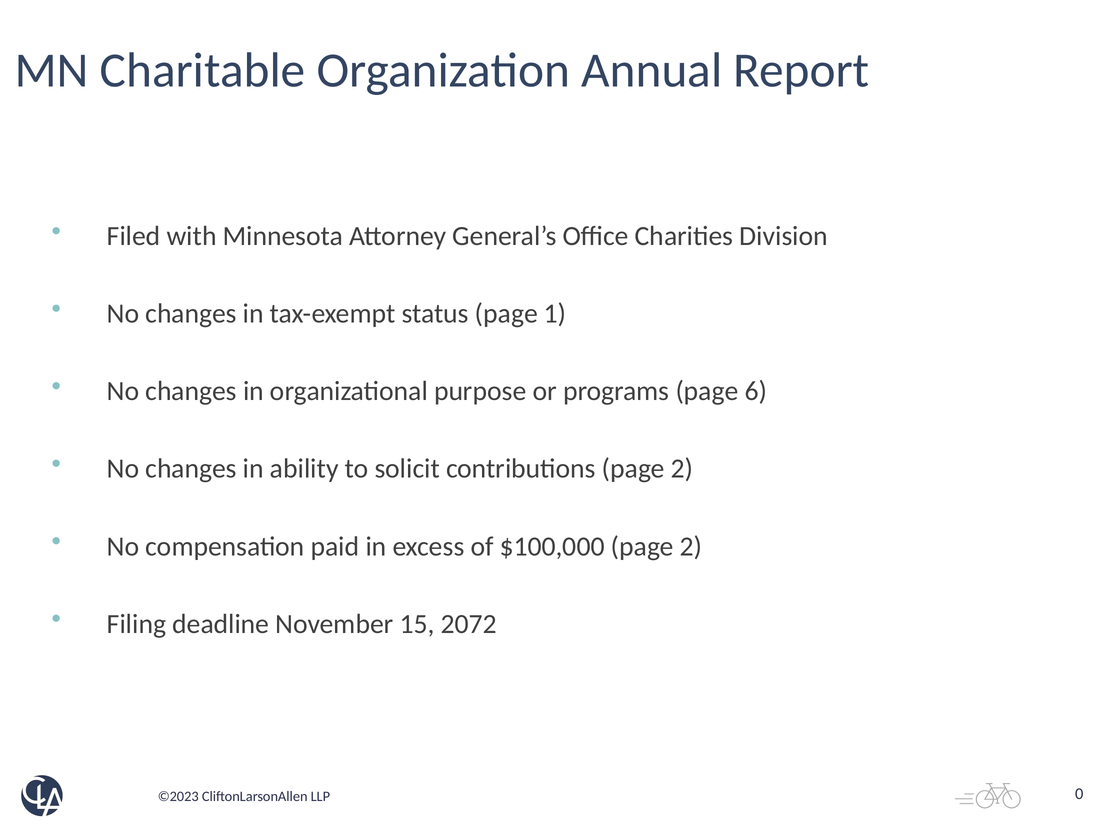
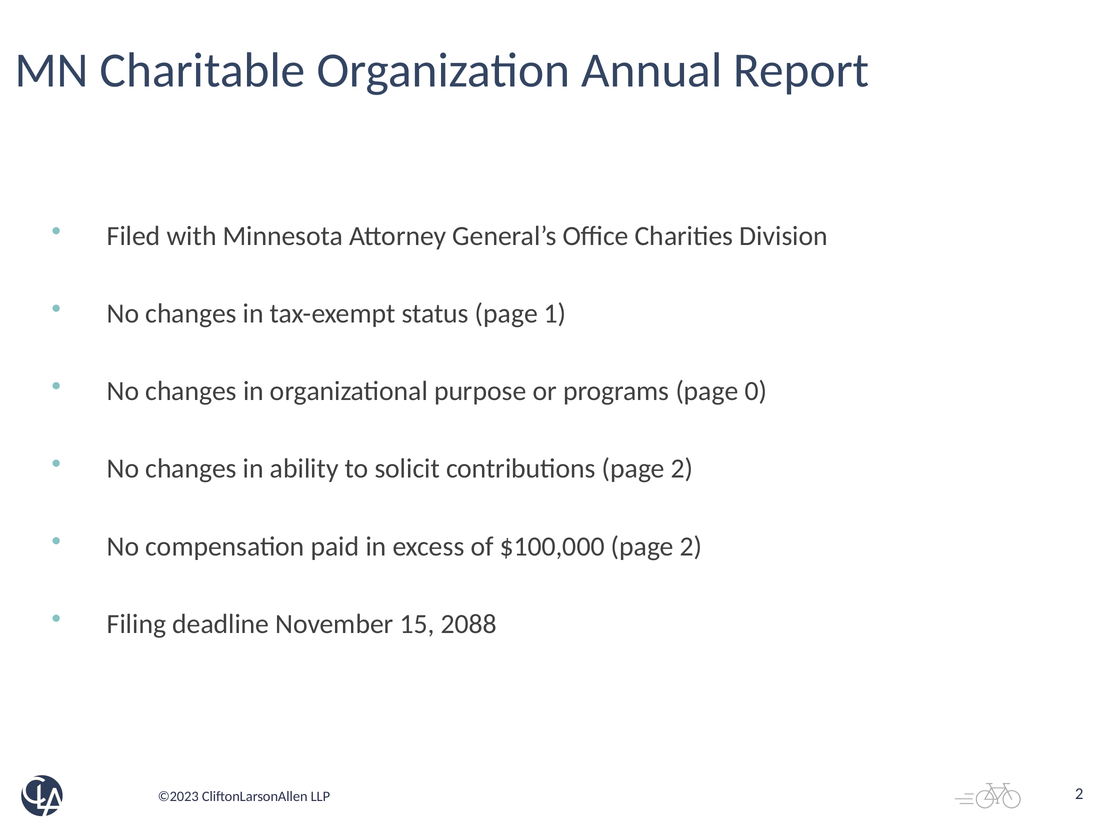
6: 6 -> 0
2072: 2072 -> 2088
0 at (1079, 794): 0 -> 2
